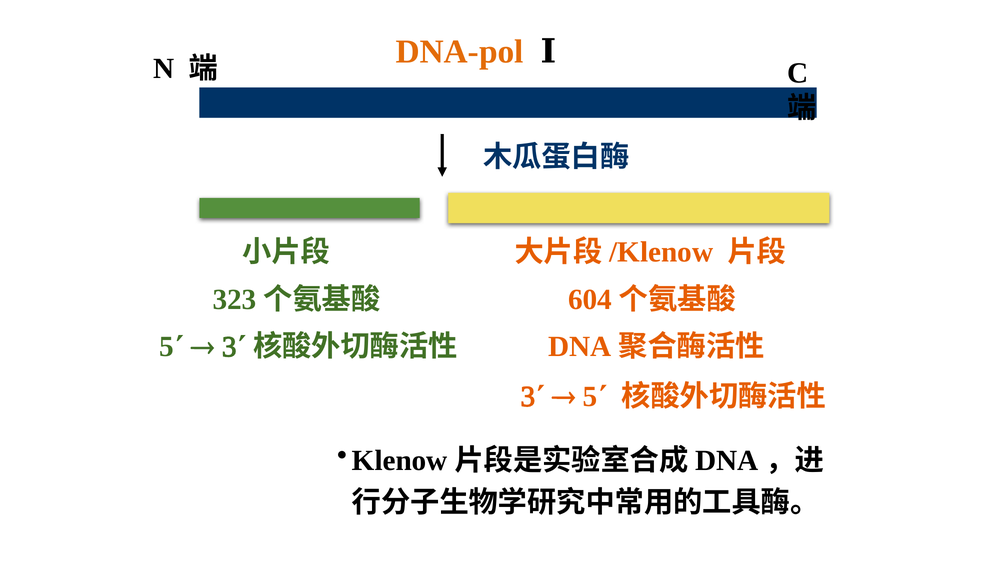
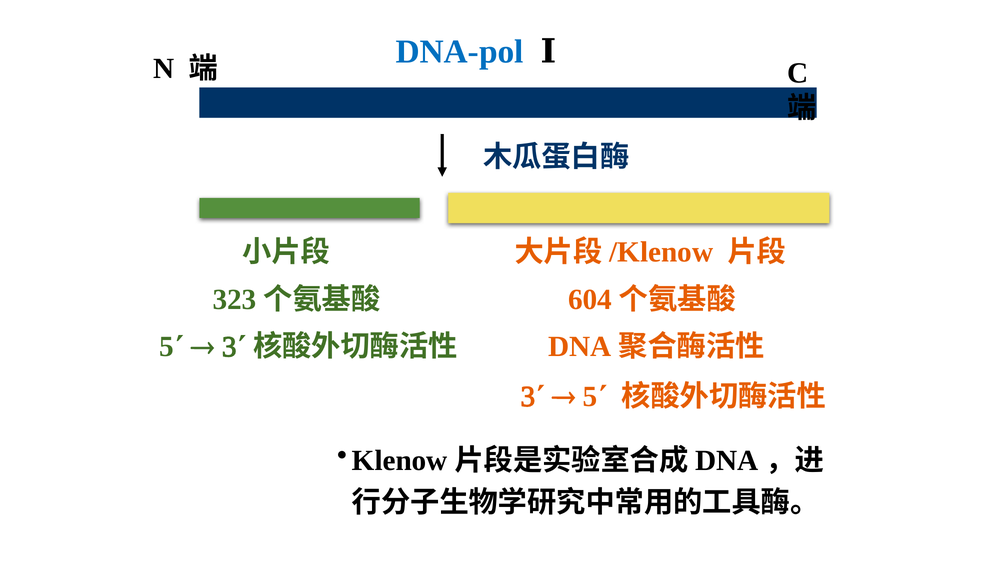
DNA-pol colour: orange -> blue
